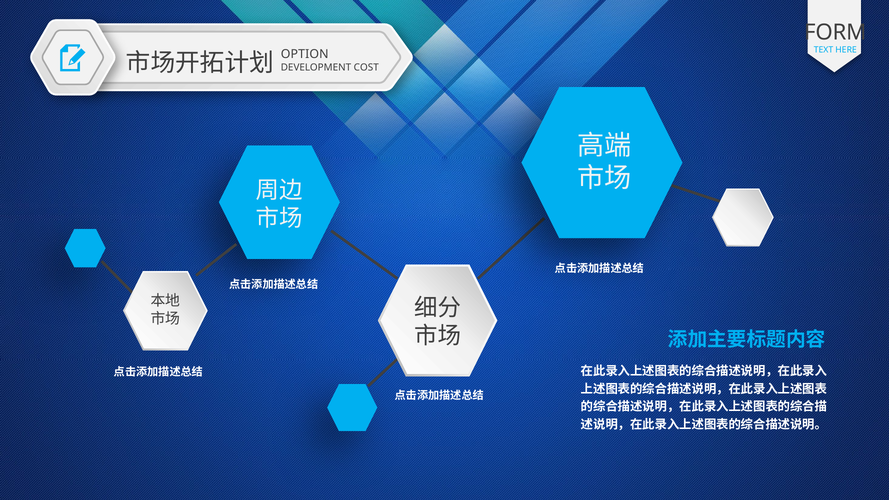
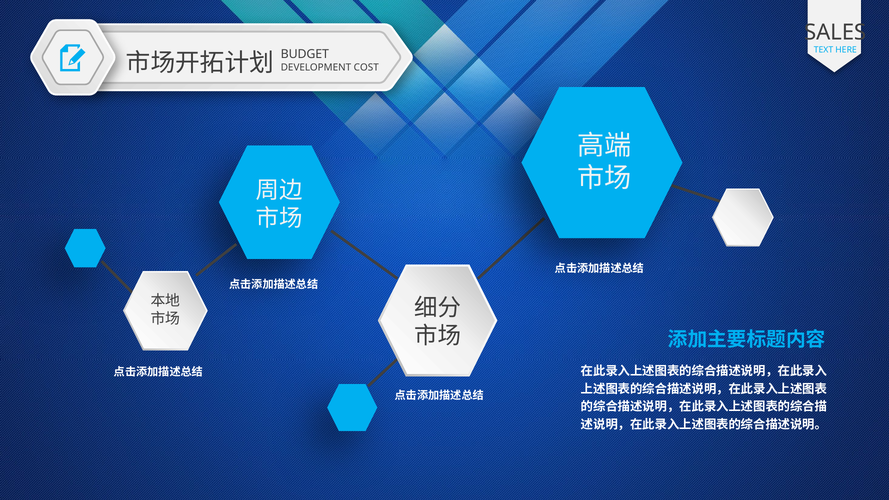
FORM: FORM -> SALES
OPTION: OPTION -> BUDGET
